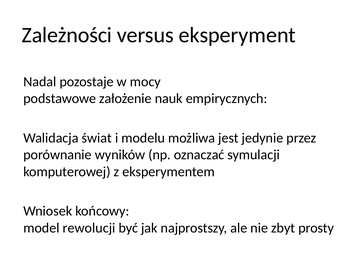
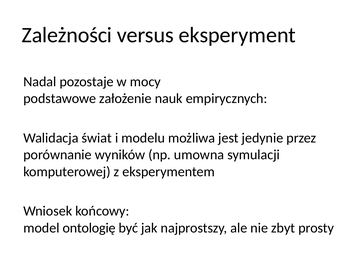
oznaczać: oznaczać -> umowna
rewolucji: rewolucji -> ontologię
